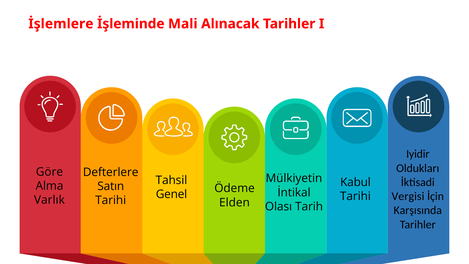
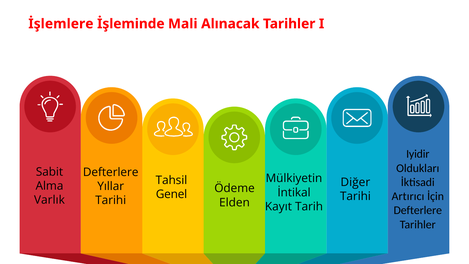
Göre: Göre -> Sabit
Kabul: Kabul -> Diğer
Satın: Satın -> Yıllar
Vergisi: Vergisi -> Artırıcı
Olası: Olası -> Kayıt
Karşısında at (418, 210): Karşısında -> Defterlere
